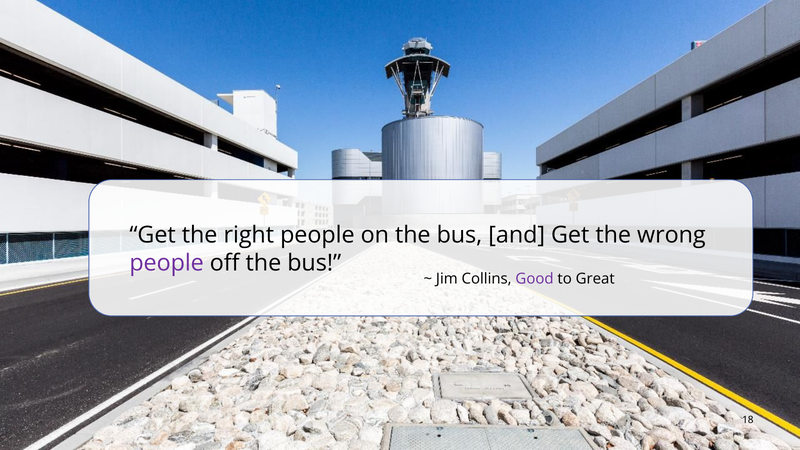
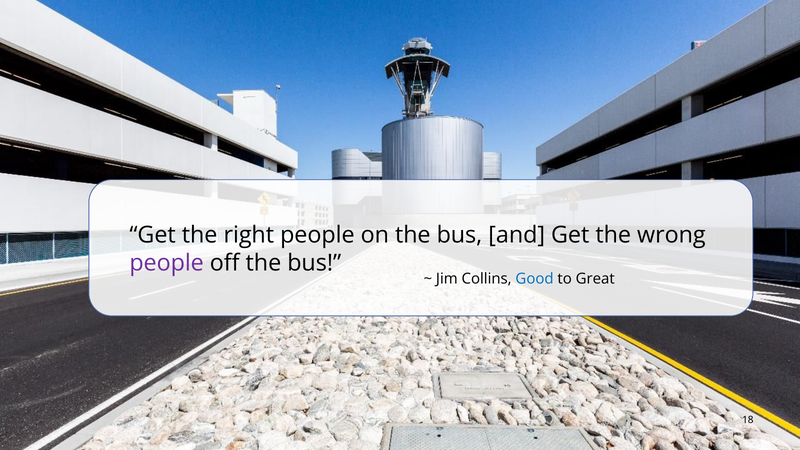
Good colour: purple -> blue
